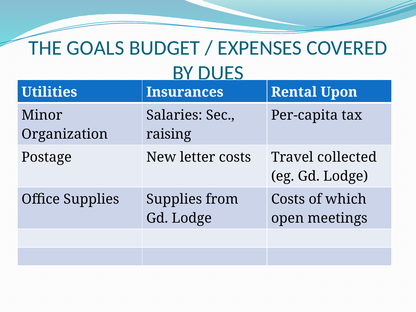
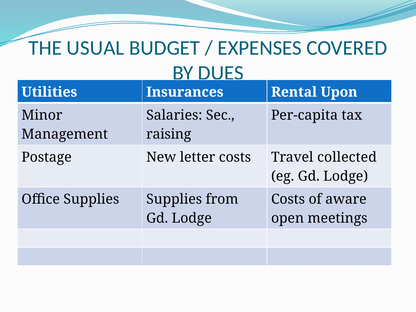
GOALS: GOALS -> USUAL
Organization: Organization -> Management
which: which -> aware
